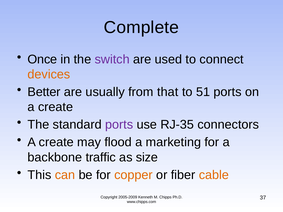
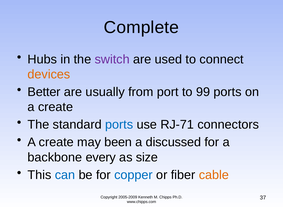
Once: Once -> Hubs
that: that -> port
51: 51 -> 99
ports at (119, 125) colour: purple -> blue
RJ-35: RJ-35 -> RJ-71
flood: flood -> been
marketing: marketing -> discussed
traffic: traffic -> every
can colour: orange -> blue
copper colour: orange -> blue
